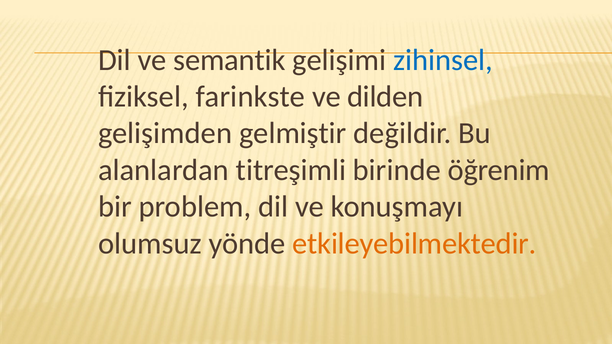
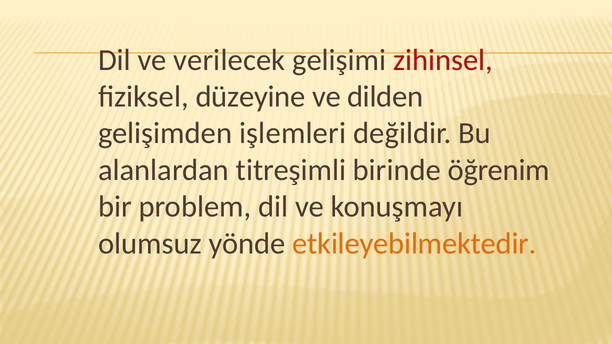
semantik: semantik -> verilecek
zihinsel colour: blue -> red
farinkste: farinkste -> düzeyine
gelmiştir: gelmiştir -> işlemleri
